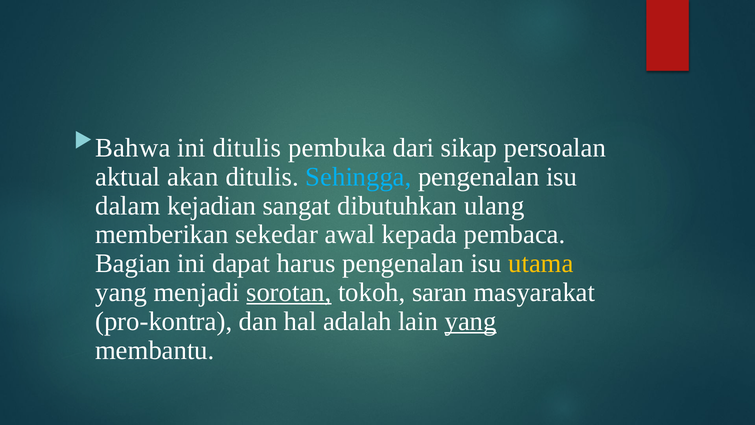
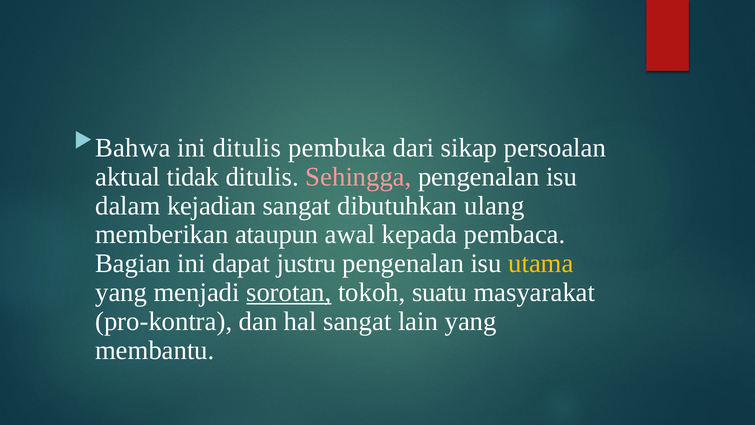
akan: akan -> tidak
Sehingga colour: light blue -> pink
sekedar: sekedar -> ataupun
harus: harus -> justru
saran: saran -> suatu
hal adalah: adalah -> sangat
yang at (471, 321) underline: present -> none
